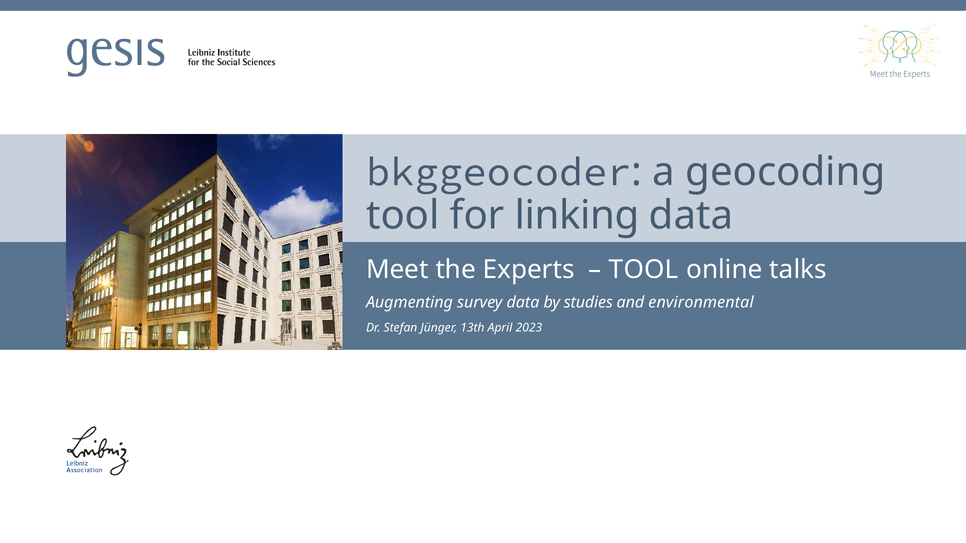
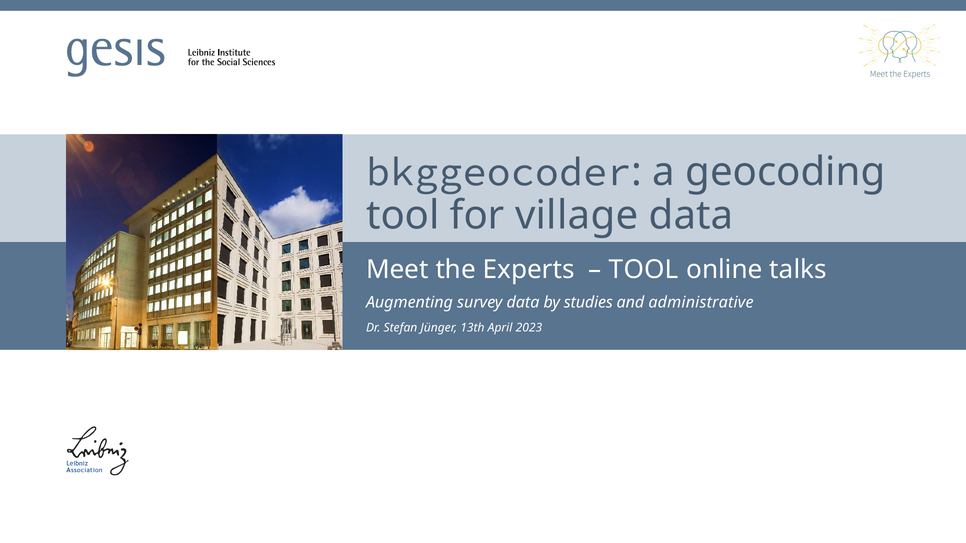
linking: linking -> village
environmental: environmental -> administrative
